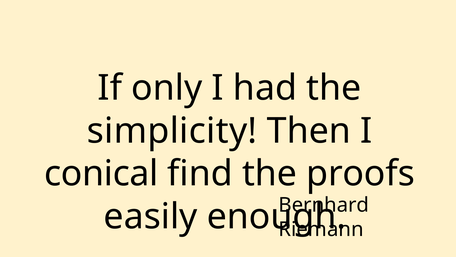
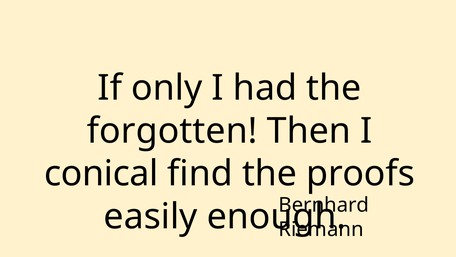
simplicity: simplicity -> forgotten
